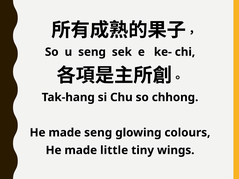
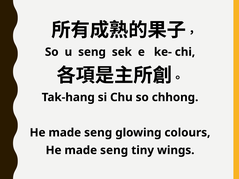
little at (114, 150): little -> seng
